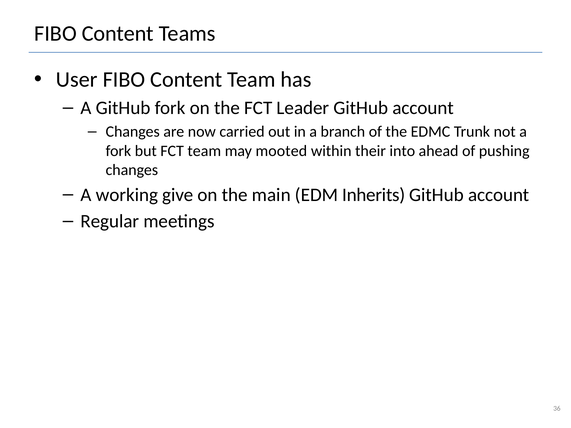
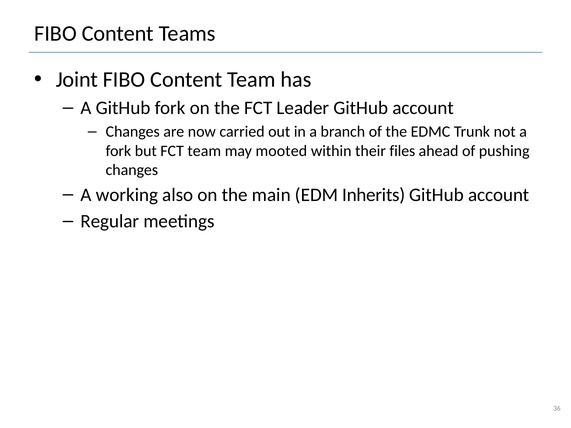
User: User -> Joint
into: into -> files
give: give -> also
